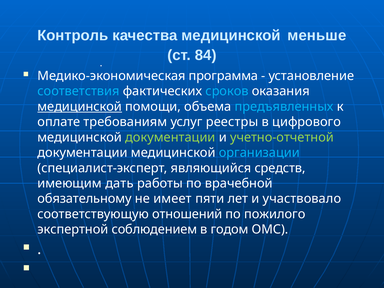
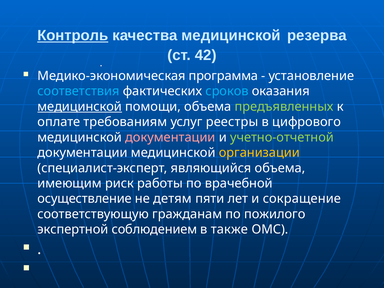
Контроль underline: none -> present
меньше: меньше -> резерва
84: 84 -> 42
предъявленных colour: light blue -> light green
документации at (170, 137) colour: light green -> pink
организации colour: light blue -> yellow
являющийся средств: средств -> объема
дать: дать -> риск
обязательному: обязательному -> осуществление
имеет: имеет -> детям
участвовало: участвовало -> сокращение
отношений: отношений -> гражданам
годом: годом -> также
